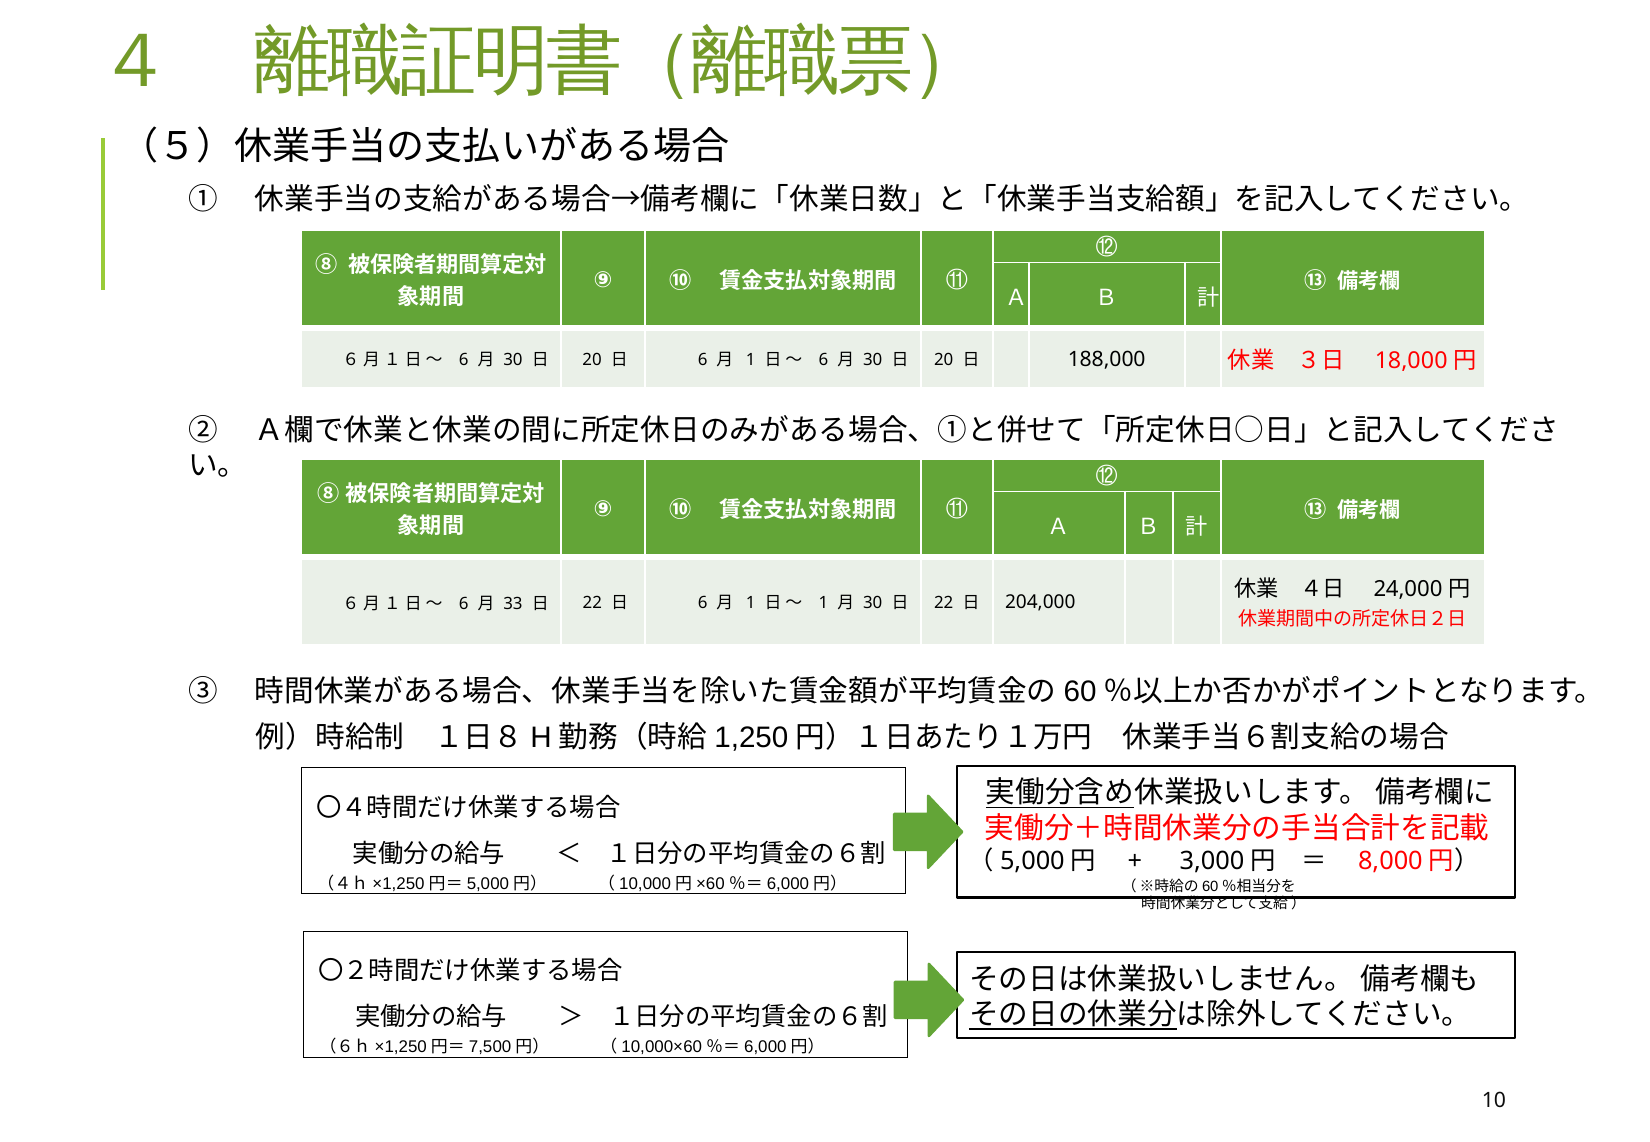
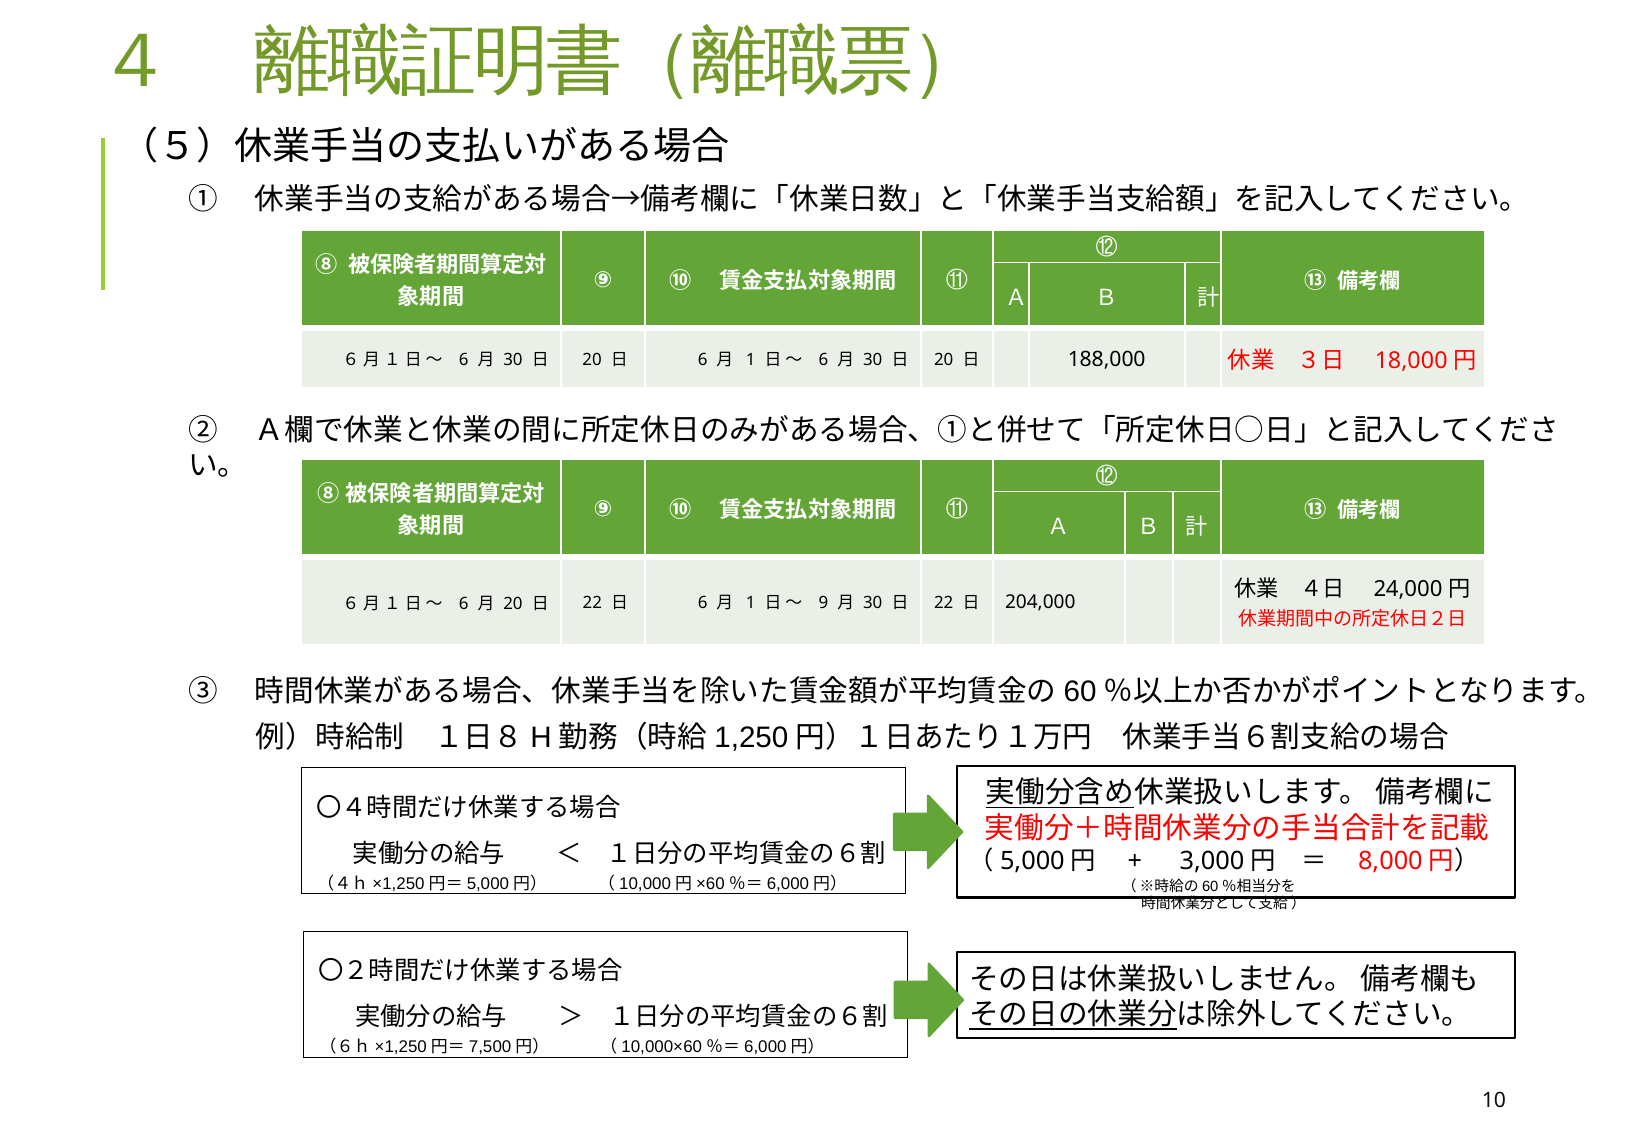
33 at (513, 604): 33 -> 20
1 at (824, 603): 1 -> 9
